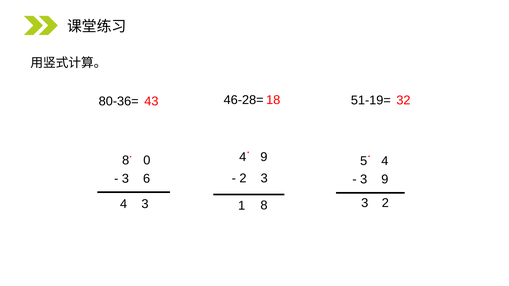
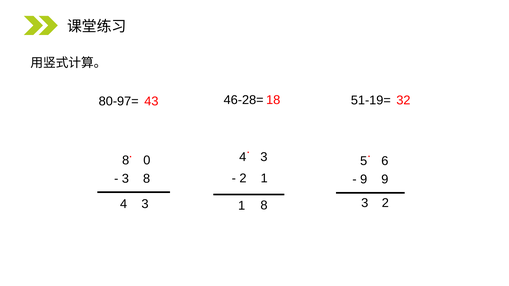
80-36=: 80-36= -> 80-97=
4 9: 9 -> 3
5 4: 4 -> 6
2 3: 3 -> 1
3 6: 6 -> 8
3 at (364, 179): 3 -> 9
